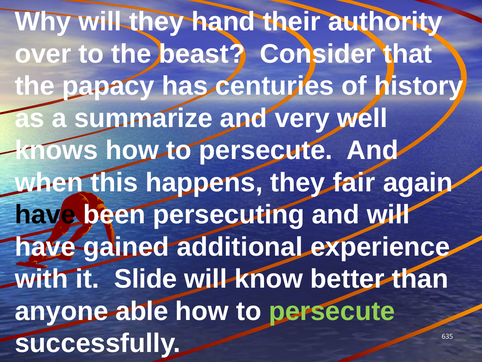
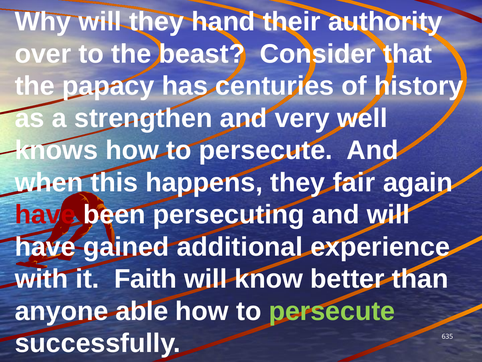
summarize: summarize -> strengthen
have at (45, 214) colour: black -> red
Slide: Slide -> Faith
